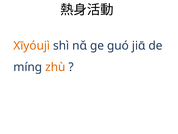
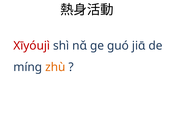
Xīyóujì colour: orange -> red
